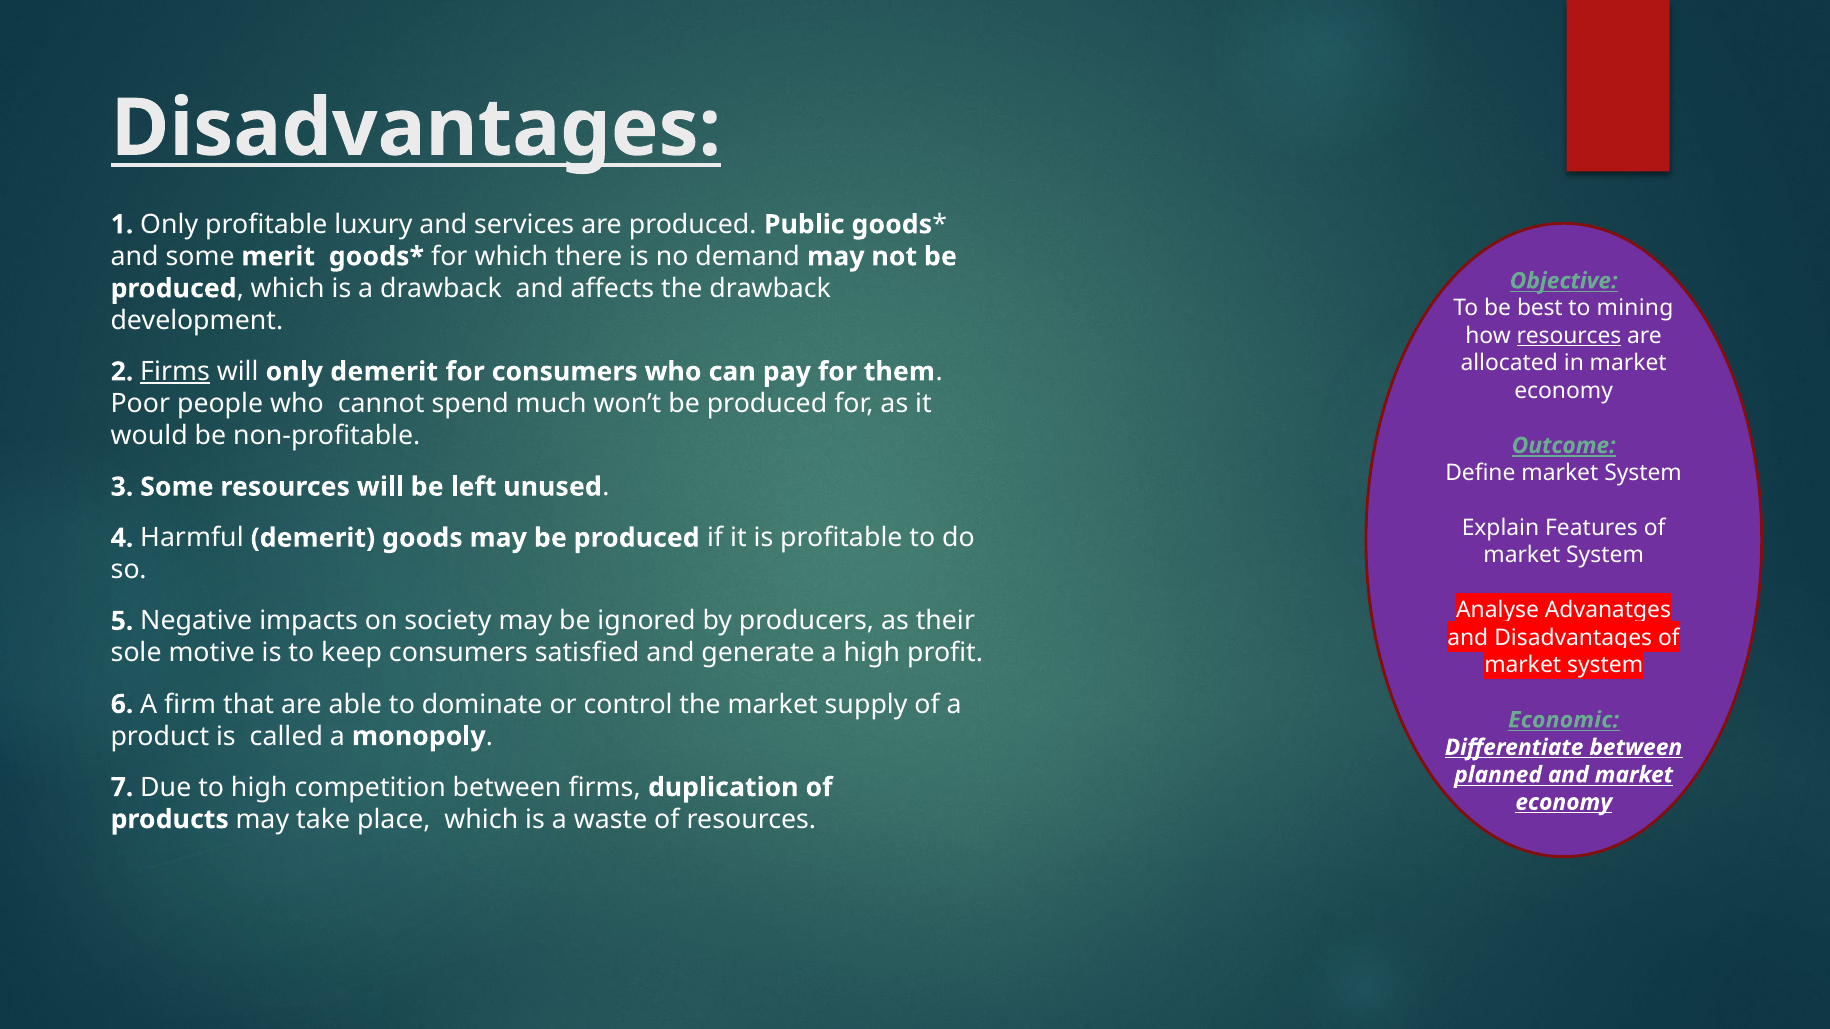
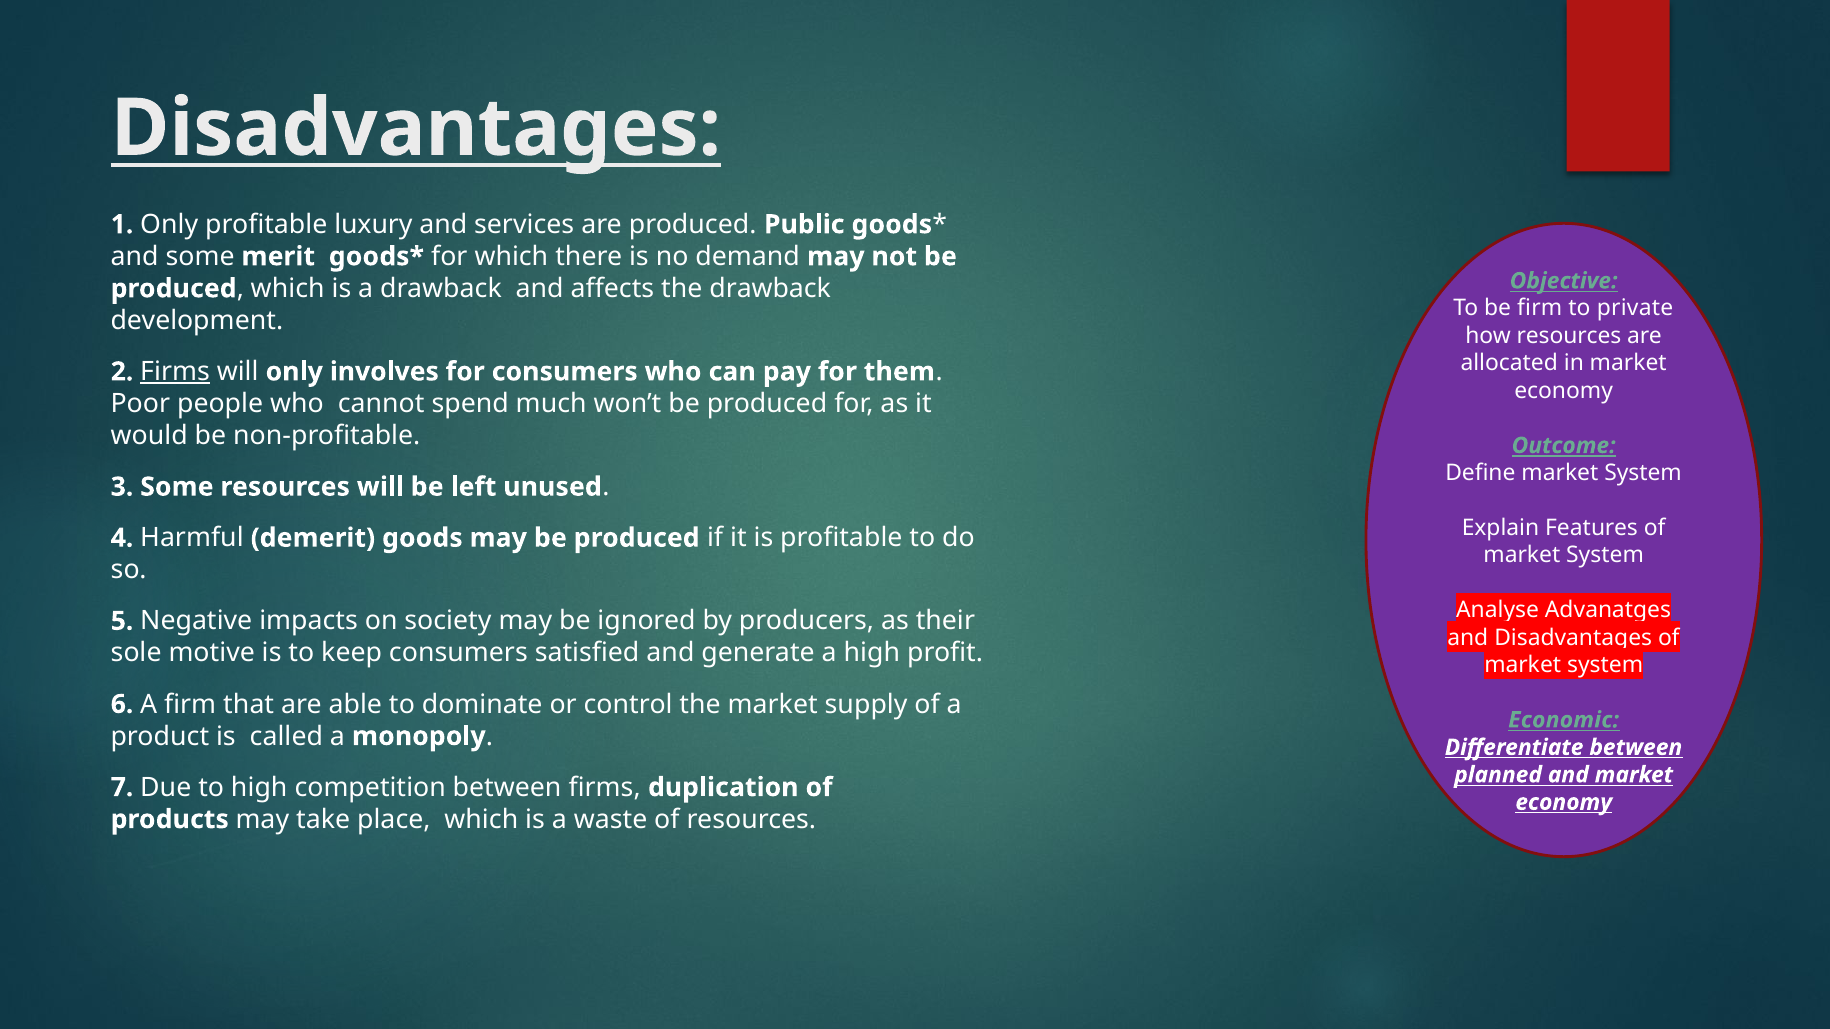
be best: best -> firm
mining: mining -> private
resources at (1569, 336) underline: present -> none
only demerit: demerit -> involves
